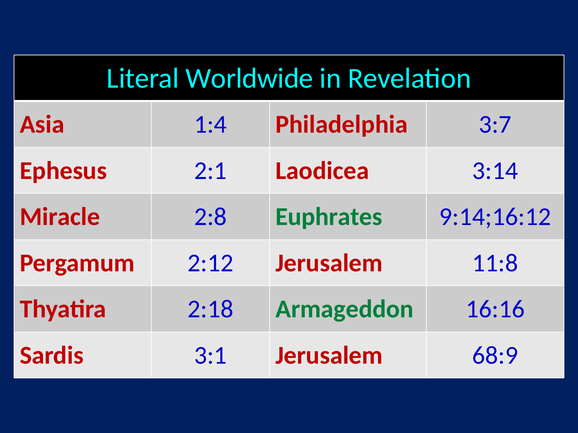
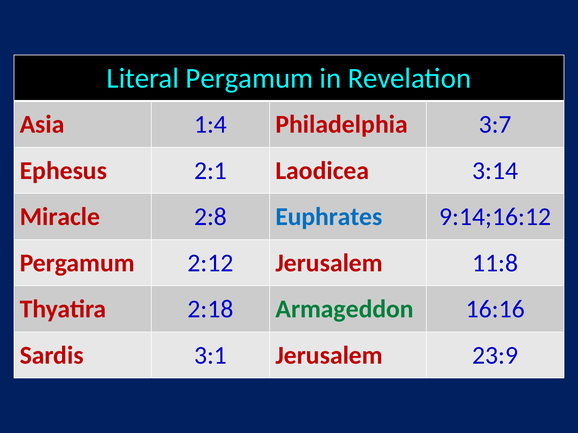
Literal Worldwide: Worldwide -> Pergamum
Euphrates colour: green -> blue
68:9: 68:9 -> 23:9
